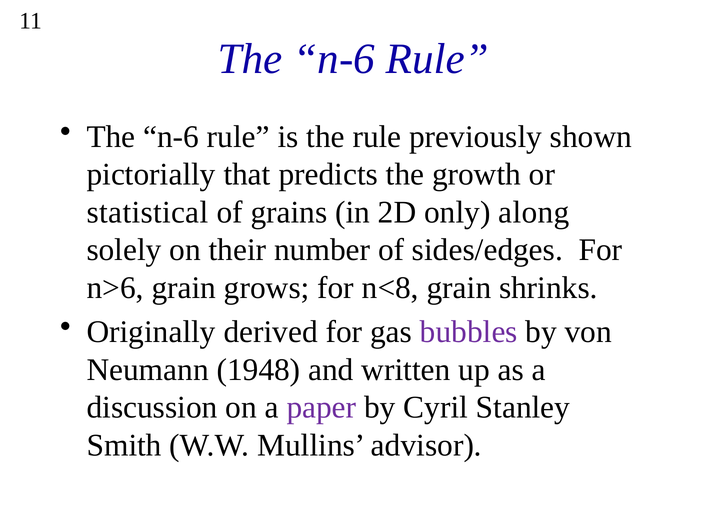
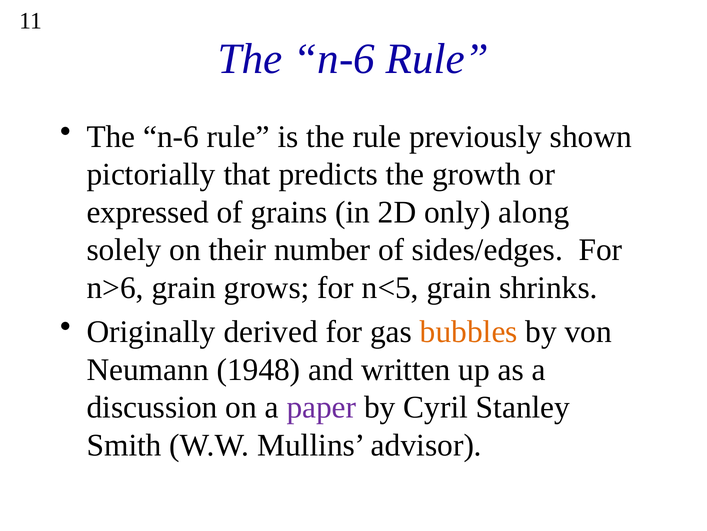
statistical: statistical -> expressed
n<8: n<8 -> n<5
bubbles colour: purple -> orange
